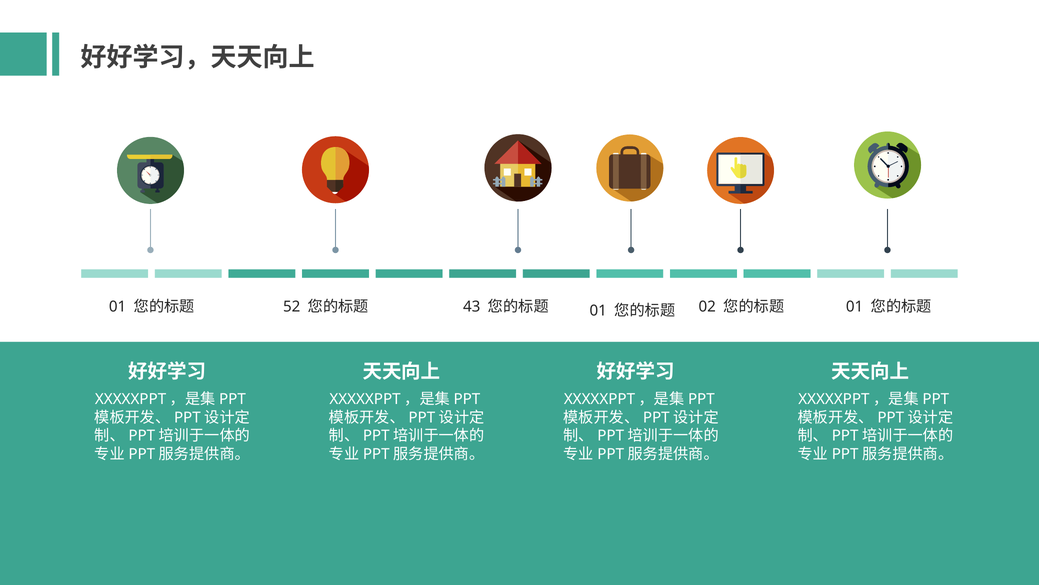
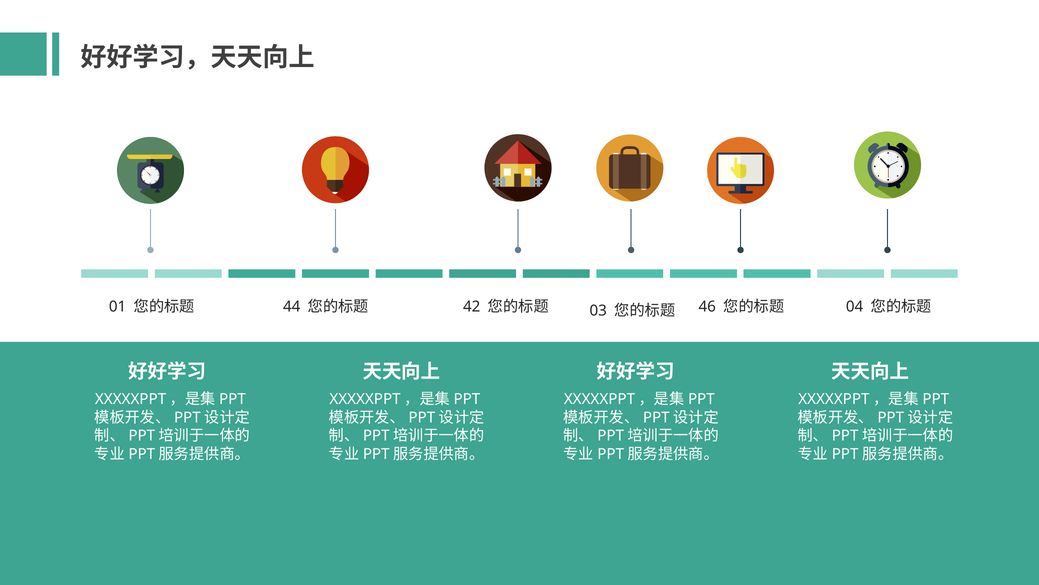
52: 52 -> 44
43: 43 -> 42
01 at (598, 310): 01 -> 03
02: 02 -> 46
01 at (855, 307): 01 -> 04
